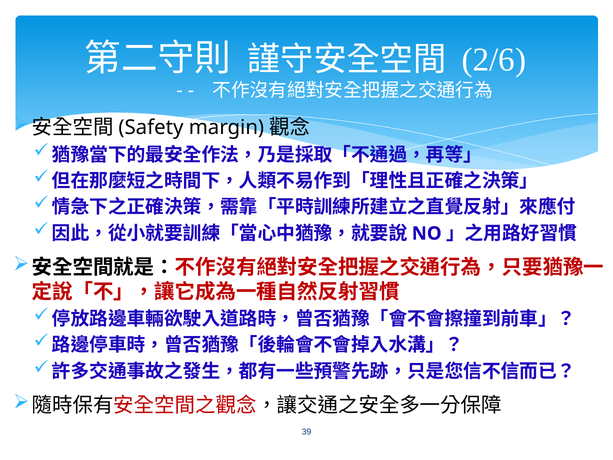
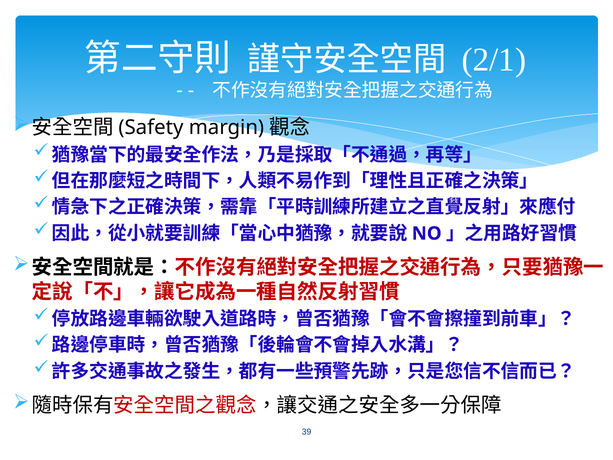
2/6: 2/6 -> 2/1
